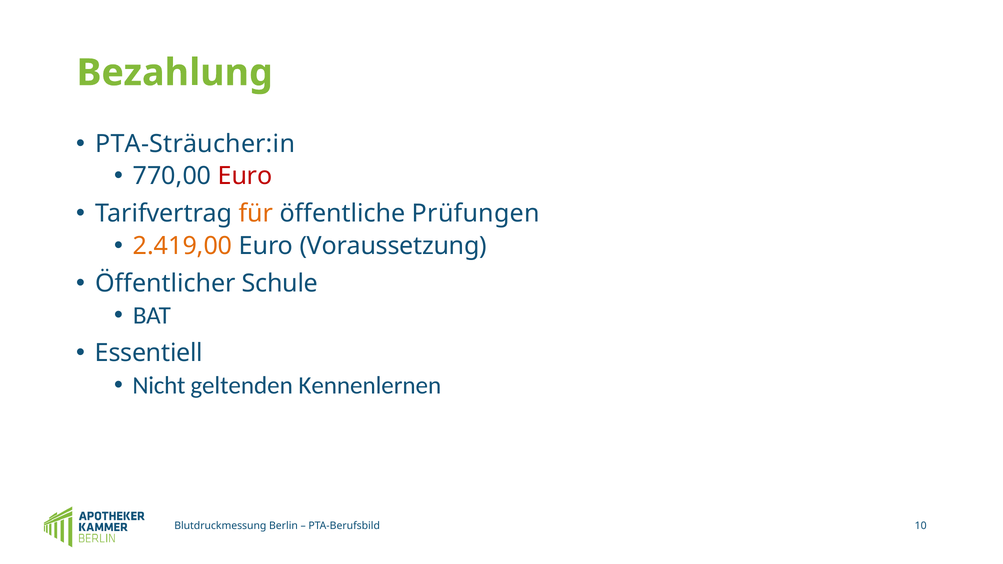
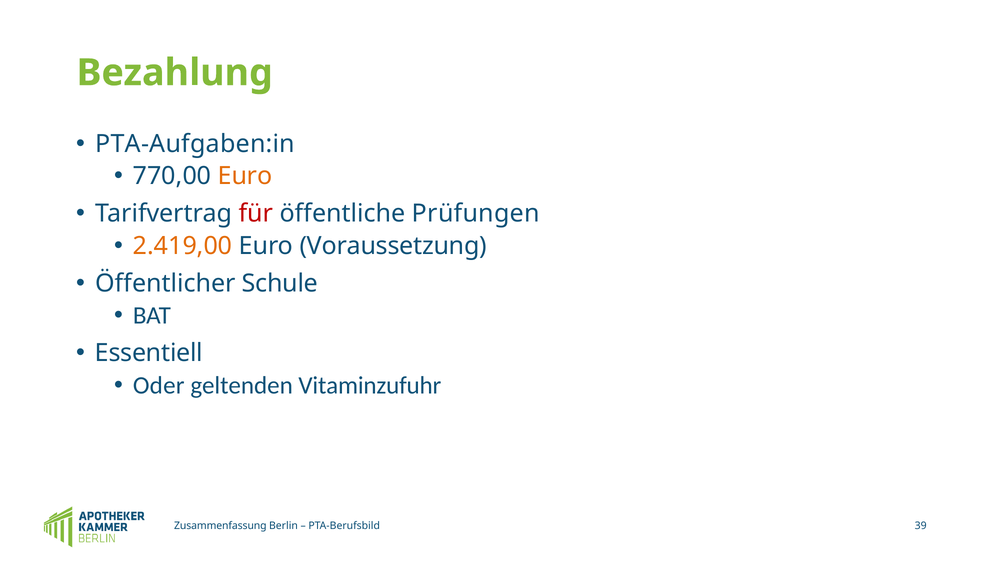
PTA-Sträucher:in: PTA-Sträucher:in -> PTA-Aufgaben:in
Euro at (245, 176) colour: red -> orange
für colour: orange -> red
Nicht: Nicht -> Oder
Kennenlernen: Kennenlernen -> Vitaminzufuhr
Blutdruckmessung: Blutdruckmessung -> Zusammenfassung
10: 10 -> 39
